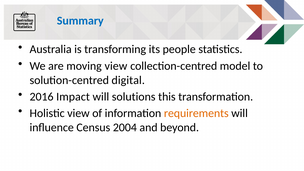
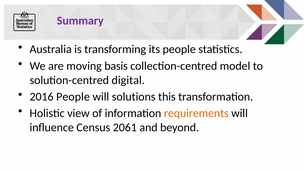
Summary colour: blue -> purple
moving view: view -> basis
2016 Impact: Impact -> People
2004: 2004 -> 2061
